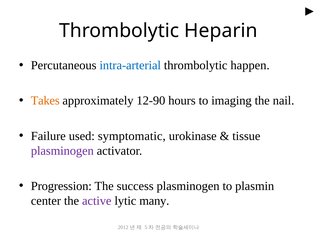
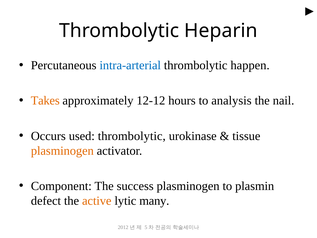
12-90: 12-90 -> 12-12
imaging: imaging -> analysis
Failure: Failure -> Occurs
used symptomatic: symptomatic -> thrombolytic
plasminogen at (62, 151) colour: purple -> orange
Progression: Progression -> Component
center: center -> defect
active colour: purple -> orange
